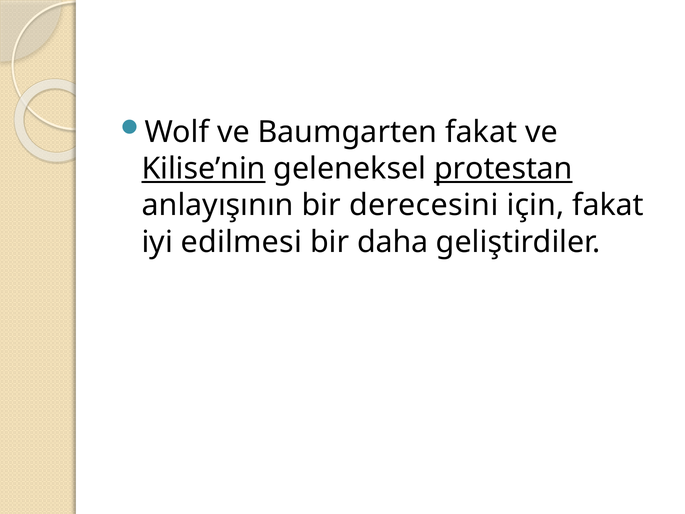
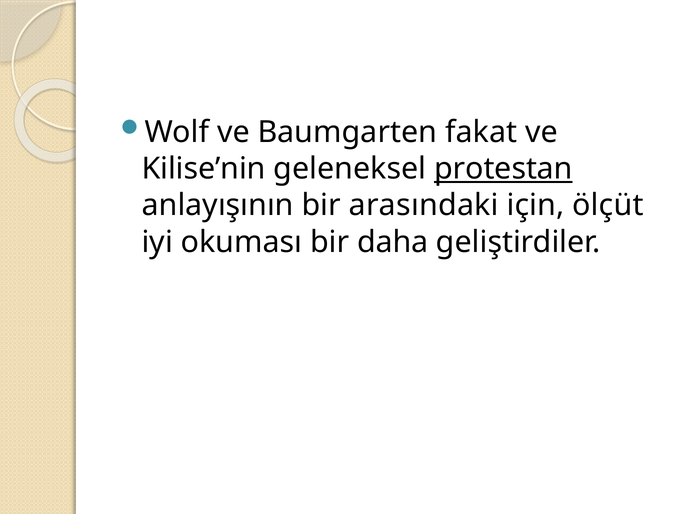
Kilise’nin underline: present -> none
derecesini: derecesini -> arasındaki
için fakat: fakat -> ölçüt
edilmesi: edilmesi -> okuması
